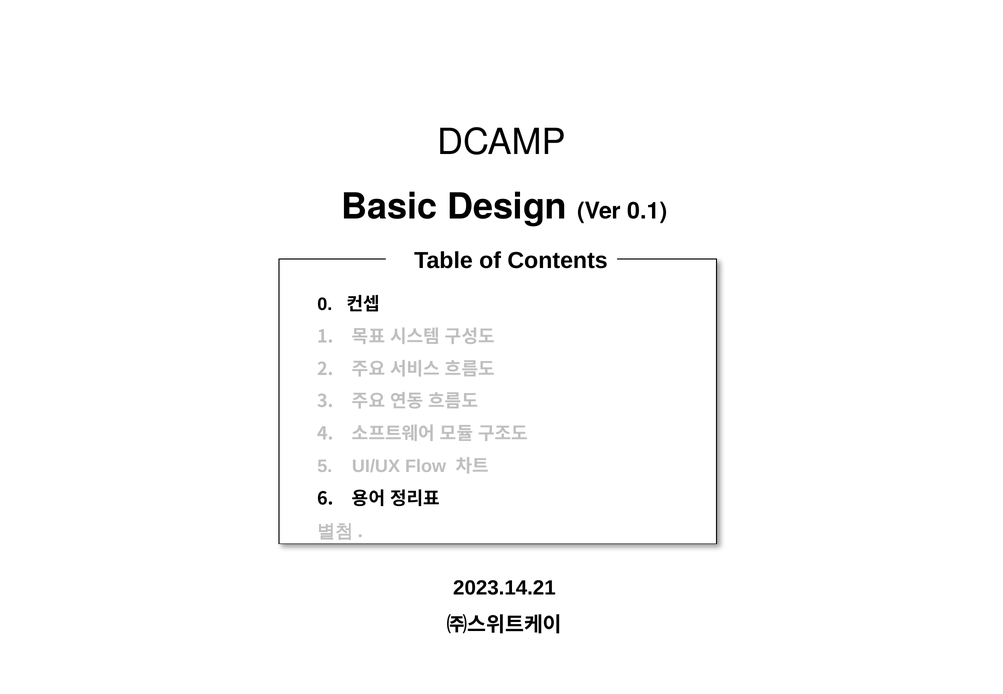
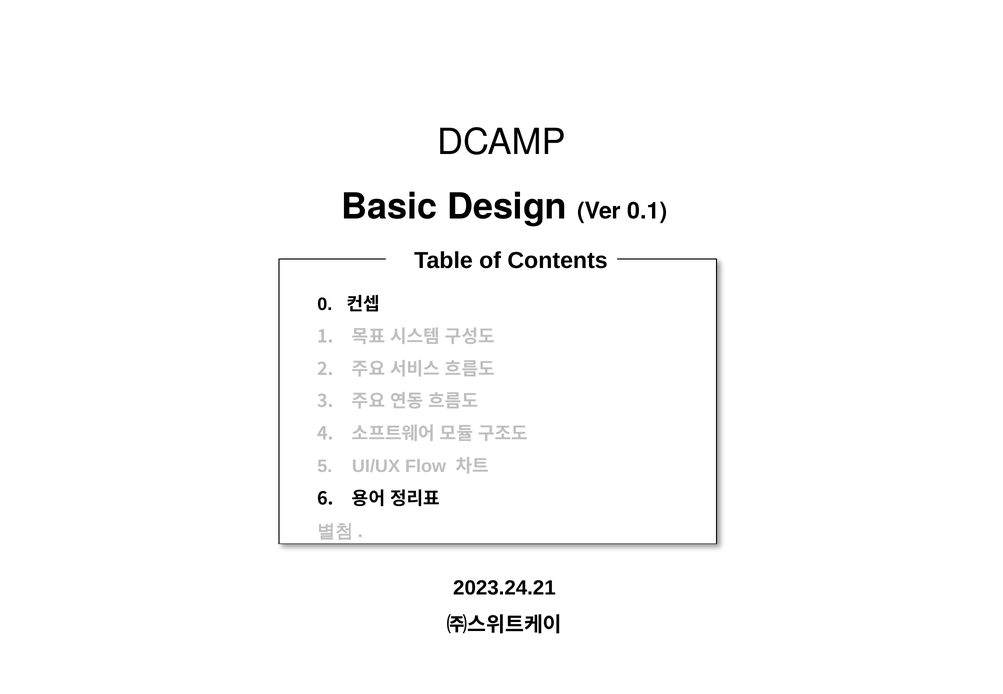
2023.14.21: 2023.14.21 -> 2023.24.21
